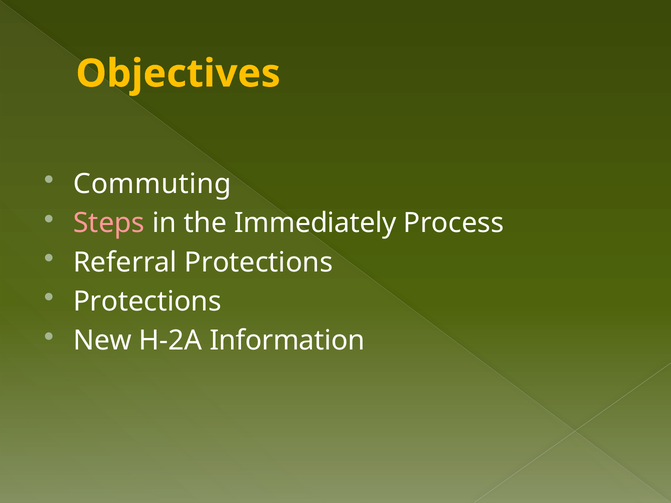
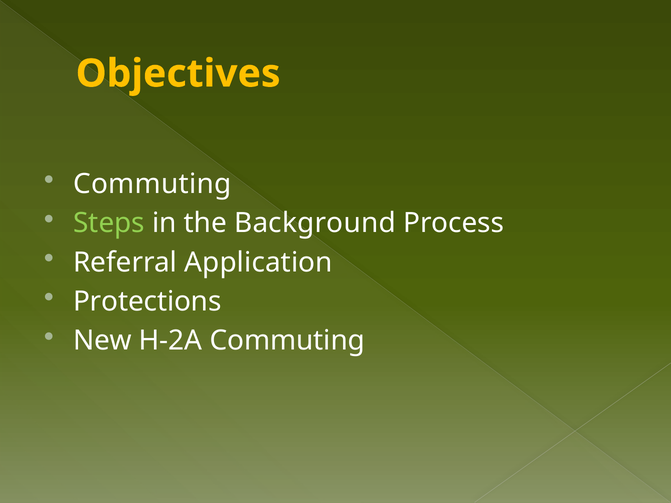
Steps colour: pink -> light green
Immediately: Immediately -> Background
Referral Protections: Protections -> Application
H-2A Information: Information -> Commuting
